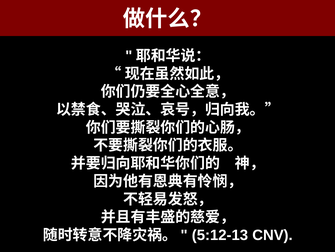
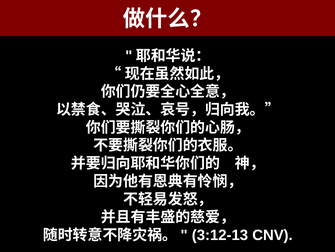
5:12-13: 5:12-13 -> 3:12-13
